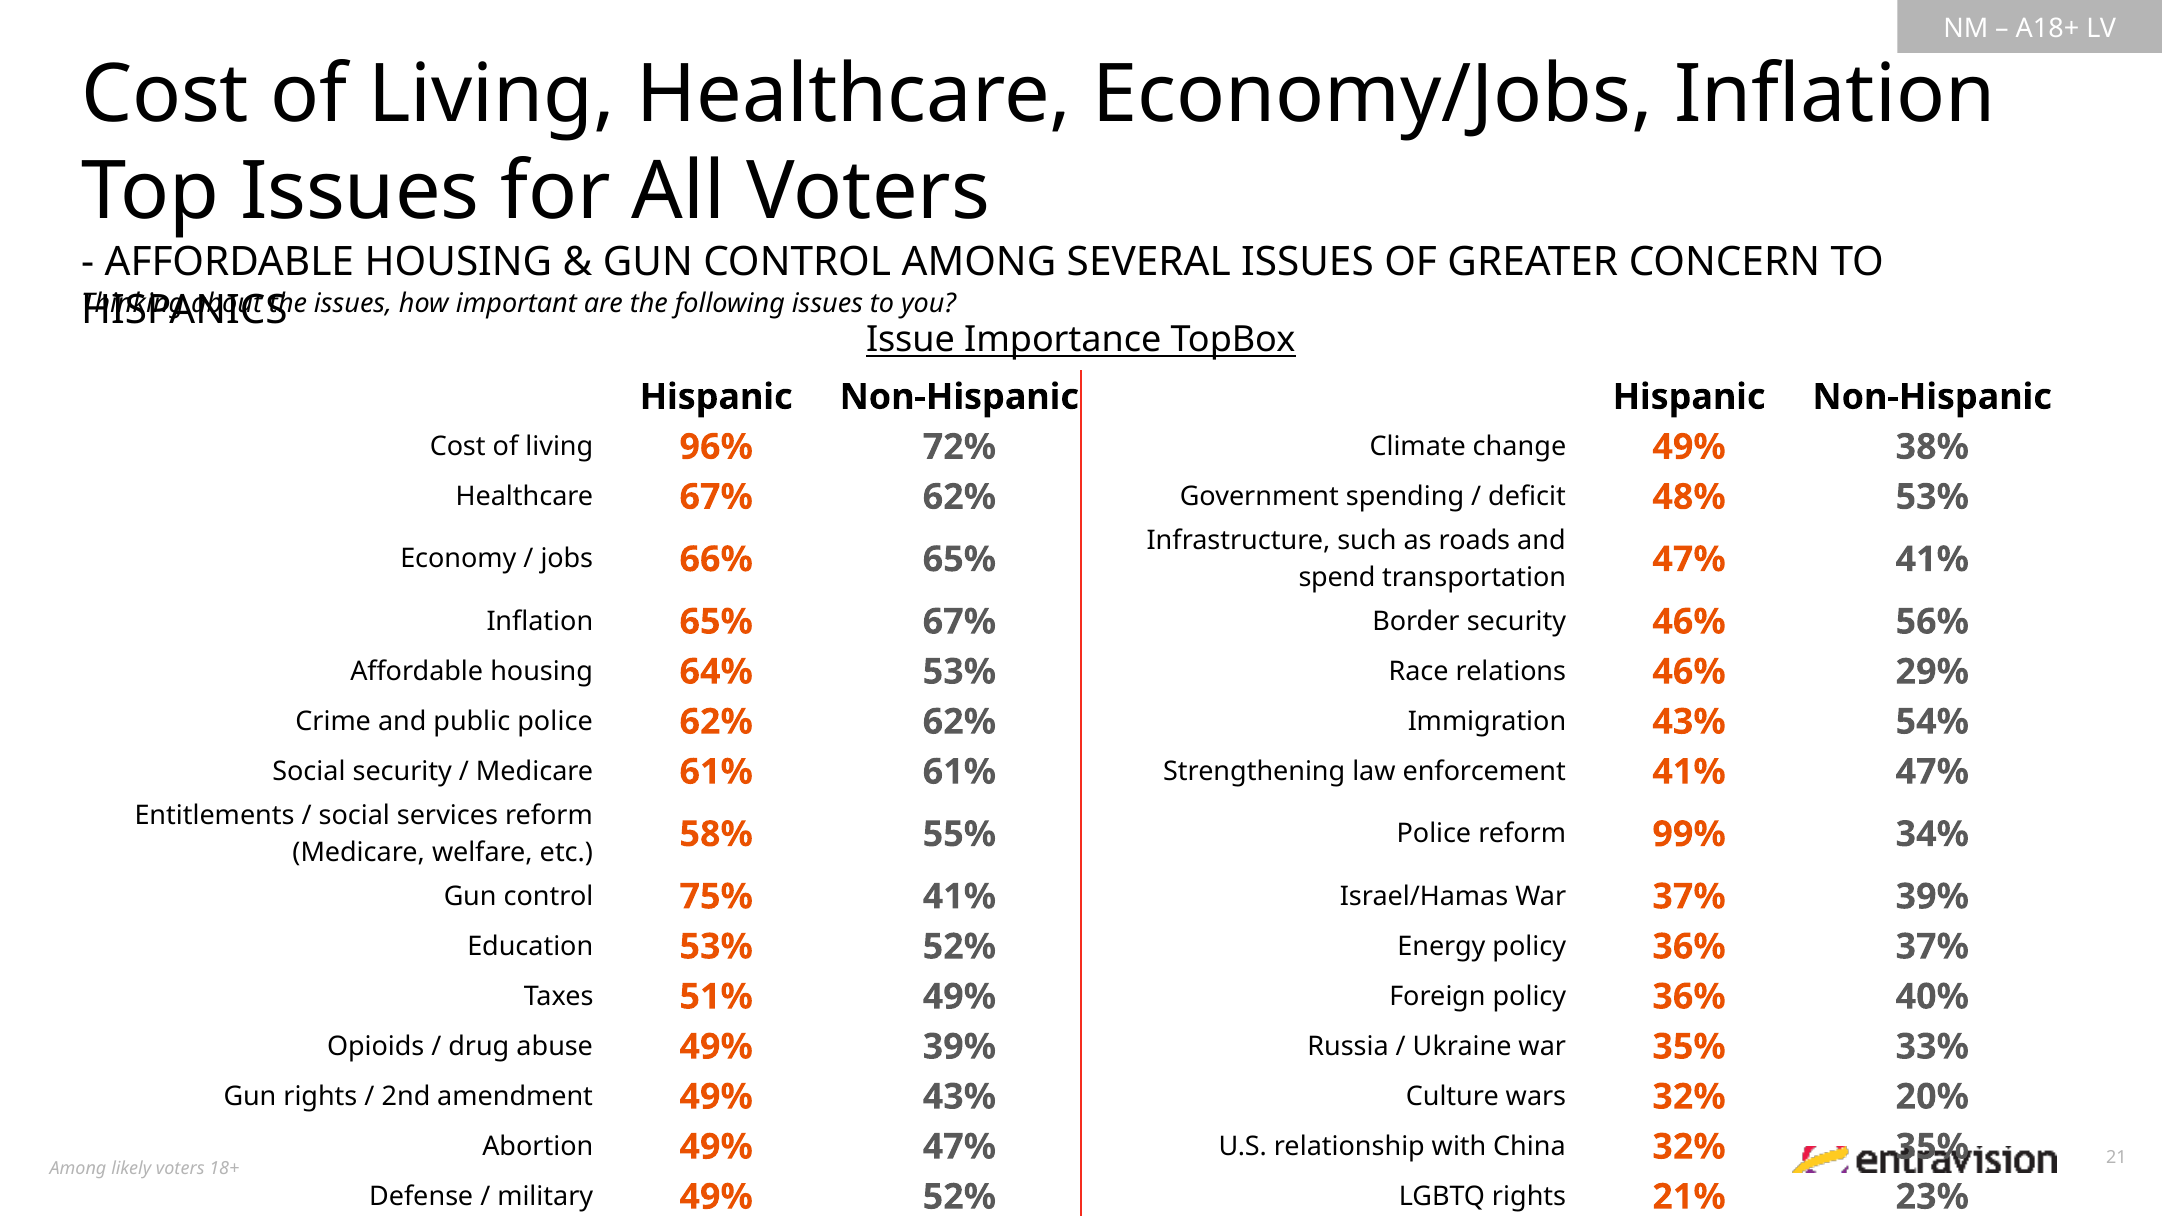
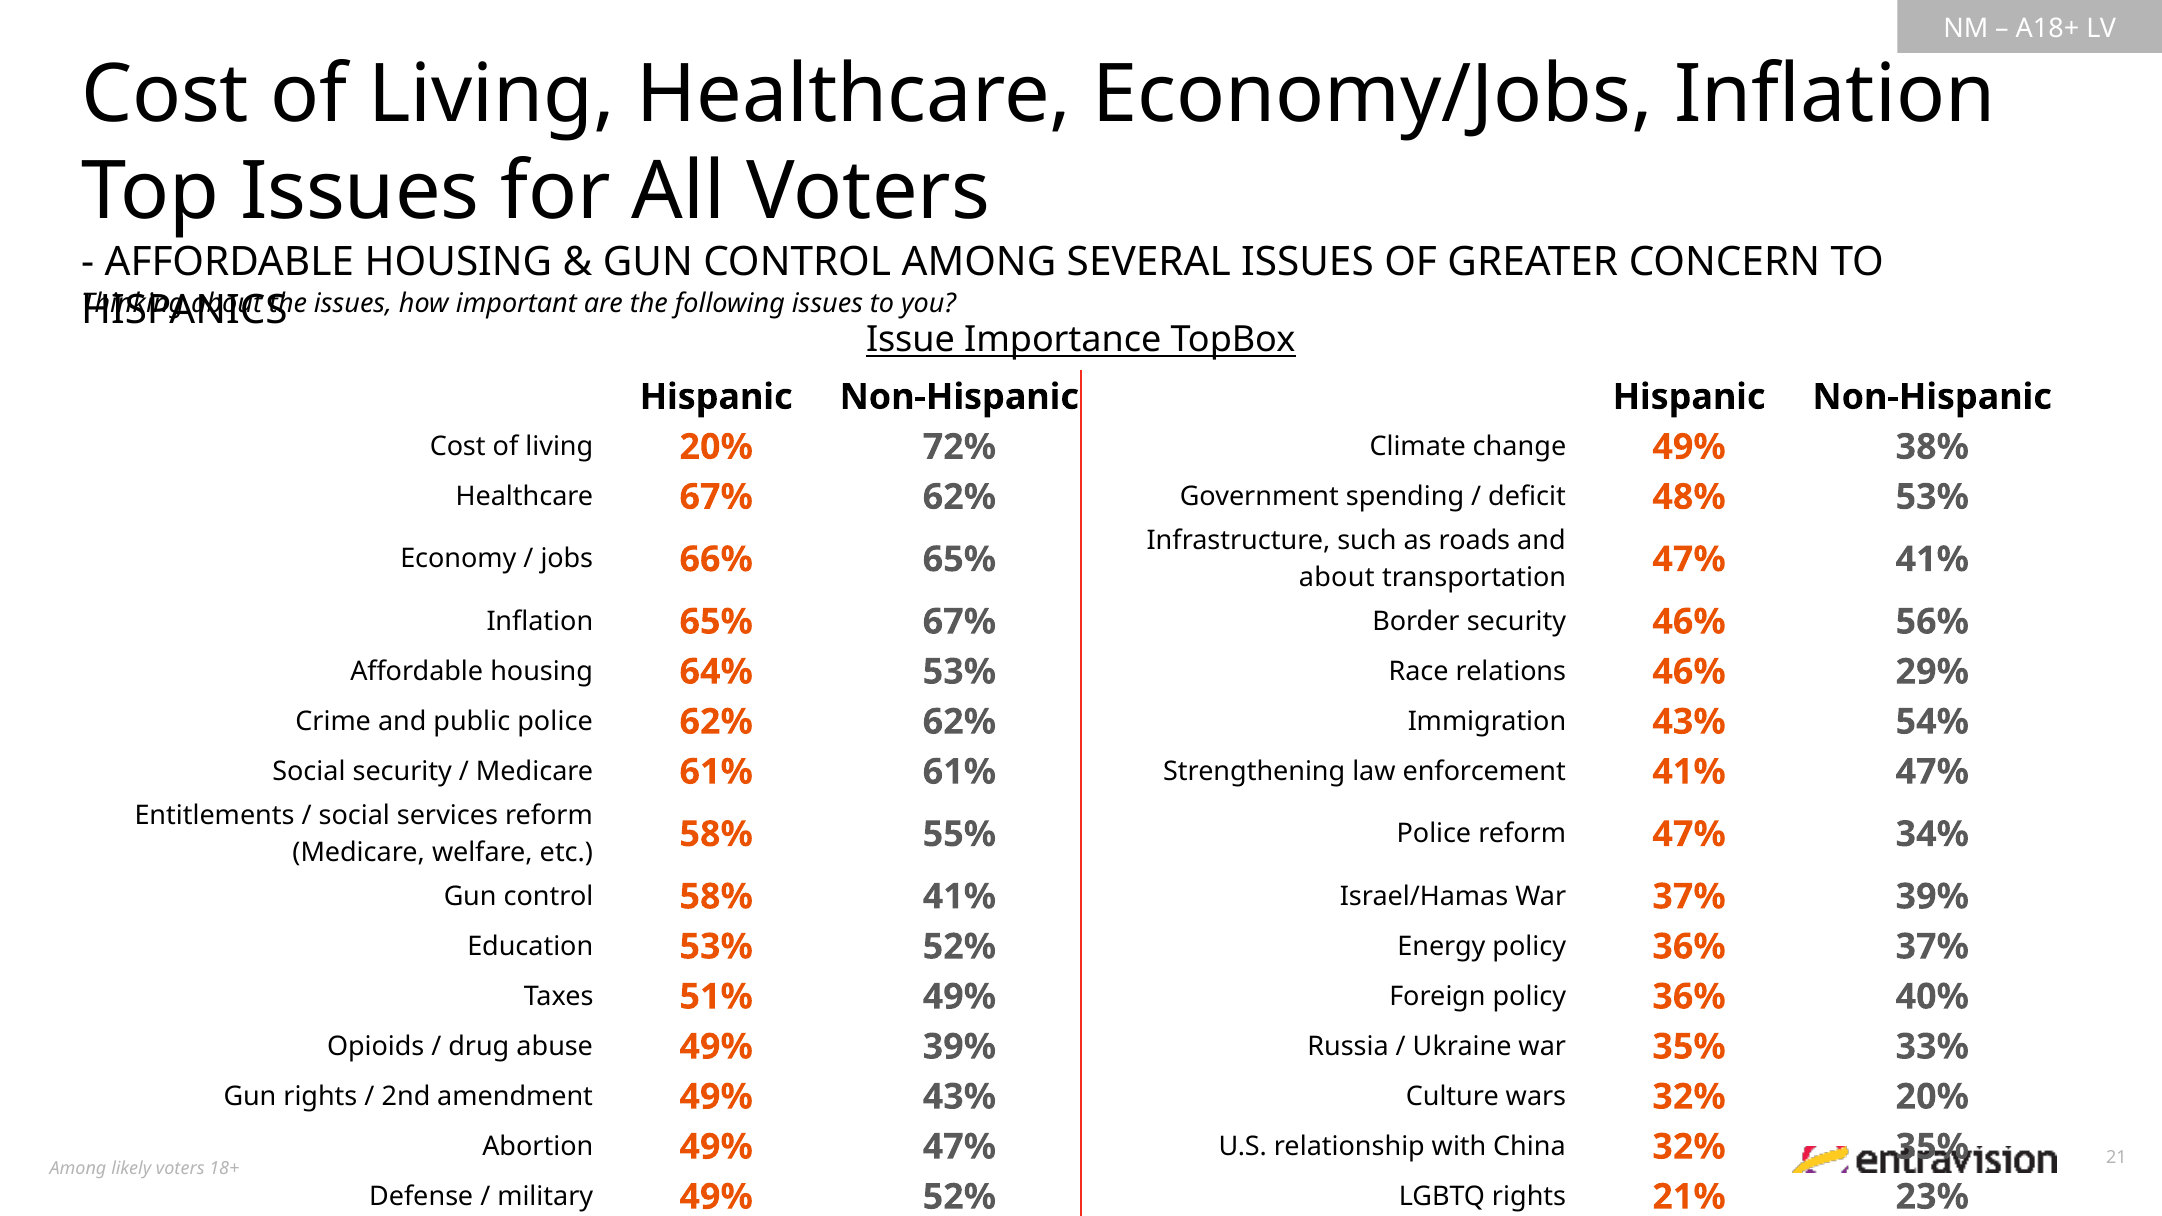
living 96%: 96% -> 20%
spend at (1337, 577): spend -> about
reform 99%: 99% -> 47%
control 75%: 75% -> 58%
